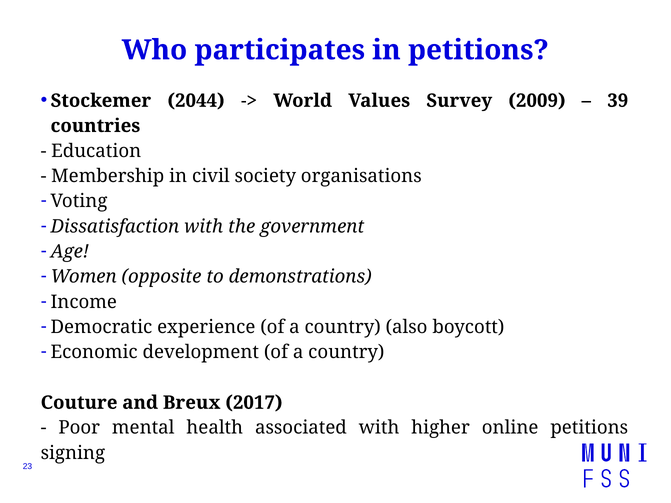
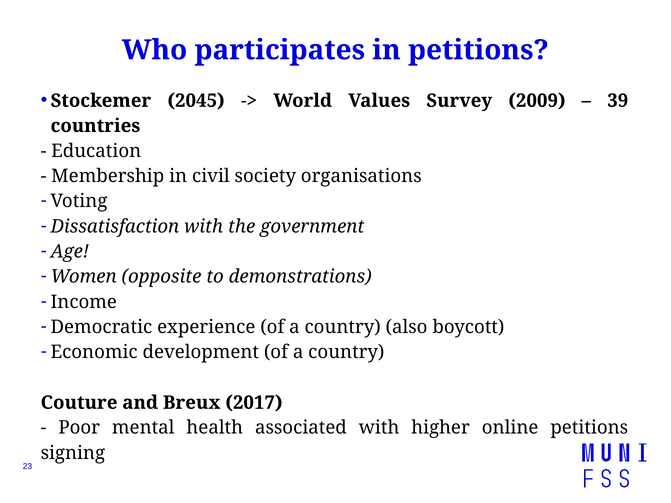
2044: 2044 -> 2045
